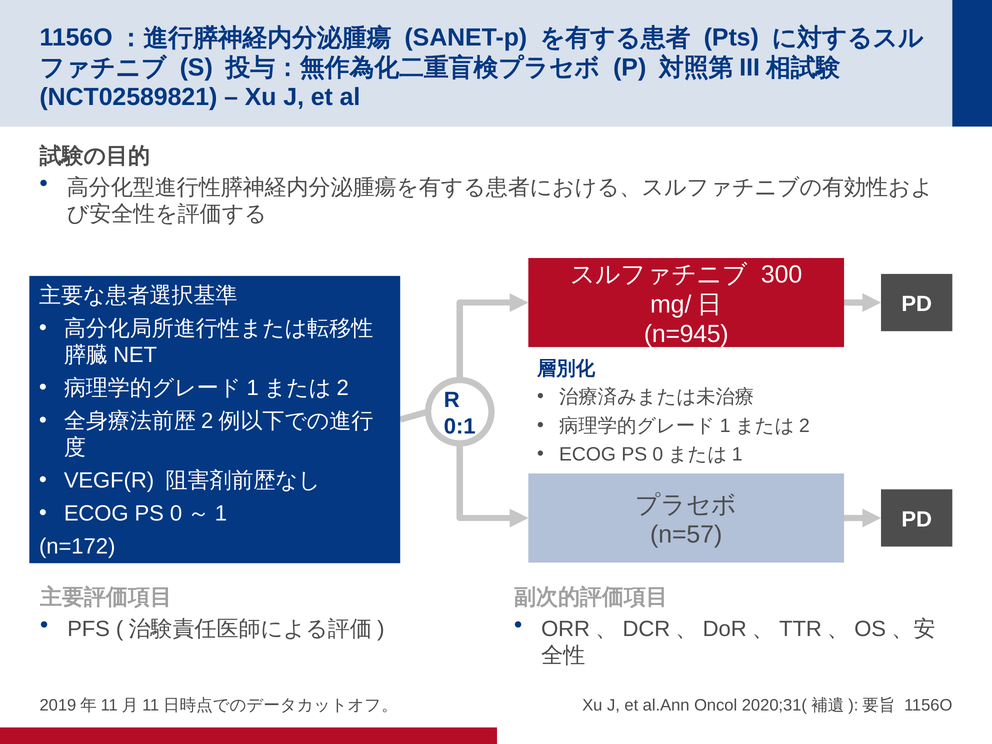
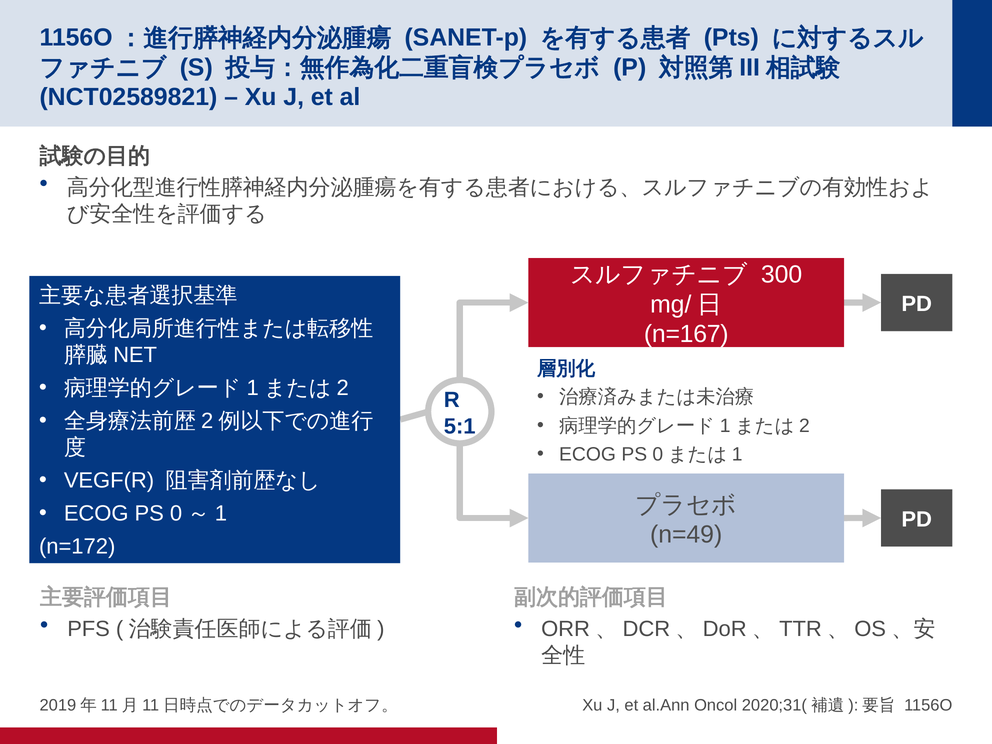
n=945: n=945 -> n=167
0:1: 0:1 -> 5:1
n=57: n=57 -> n=49
